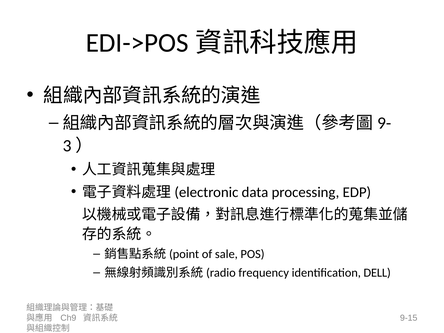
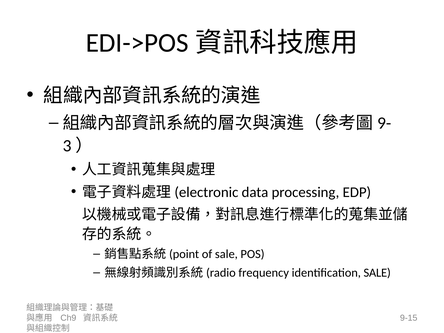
identification DELL: DELL -> SALE
